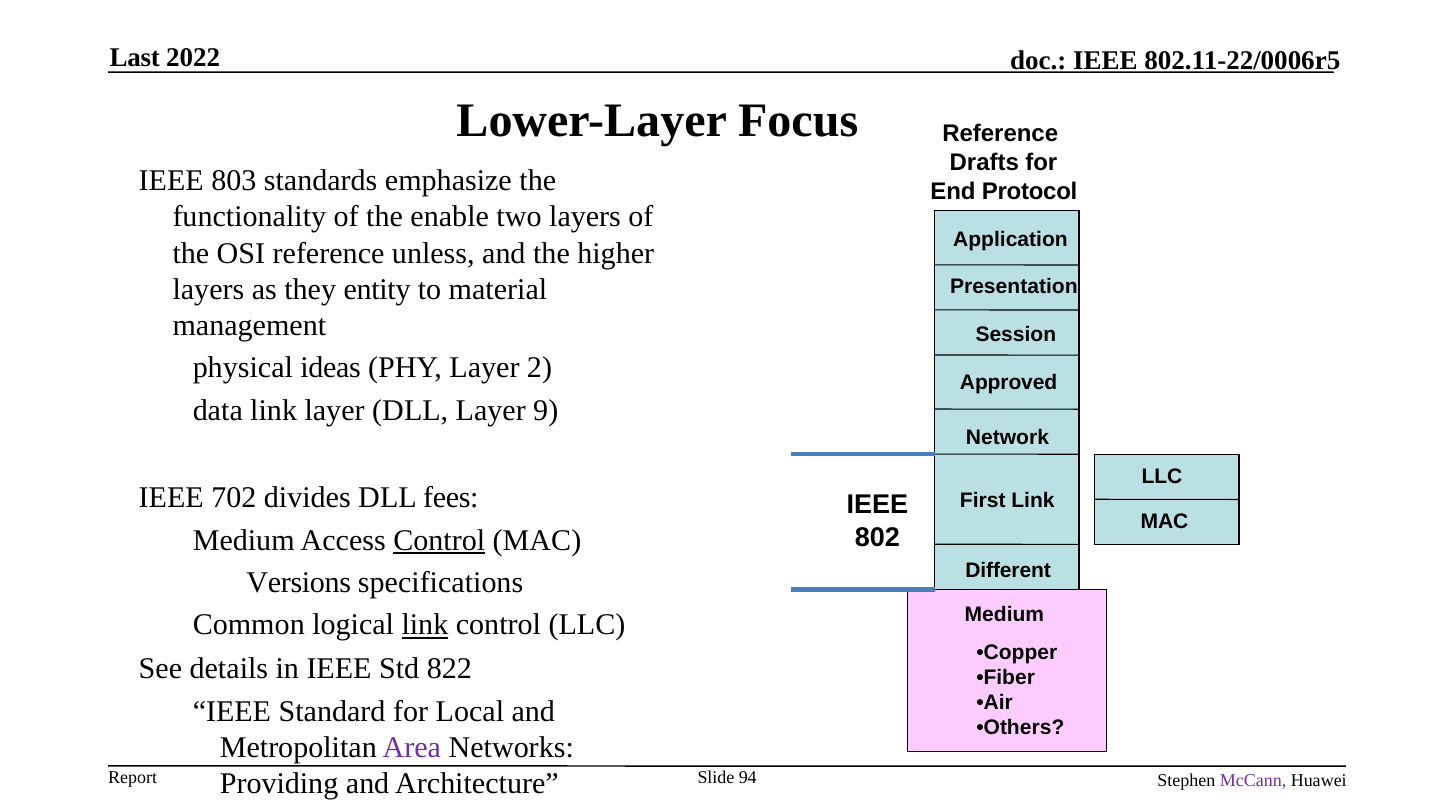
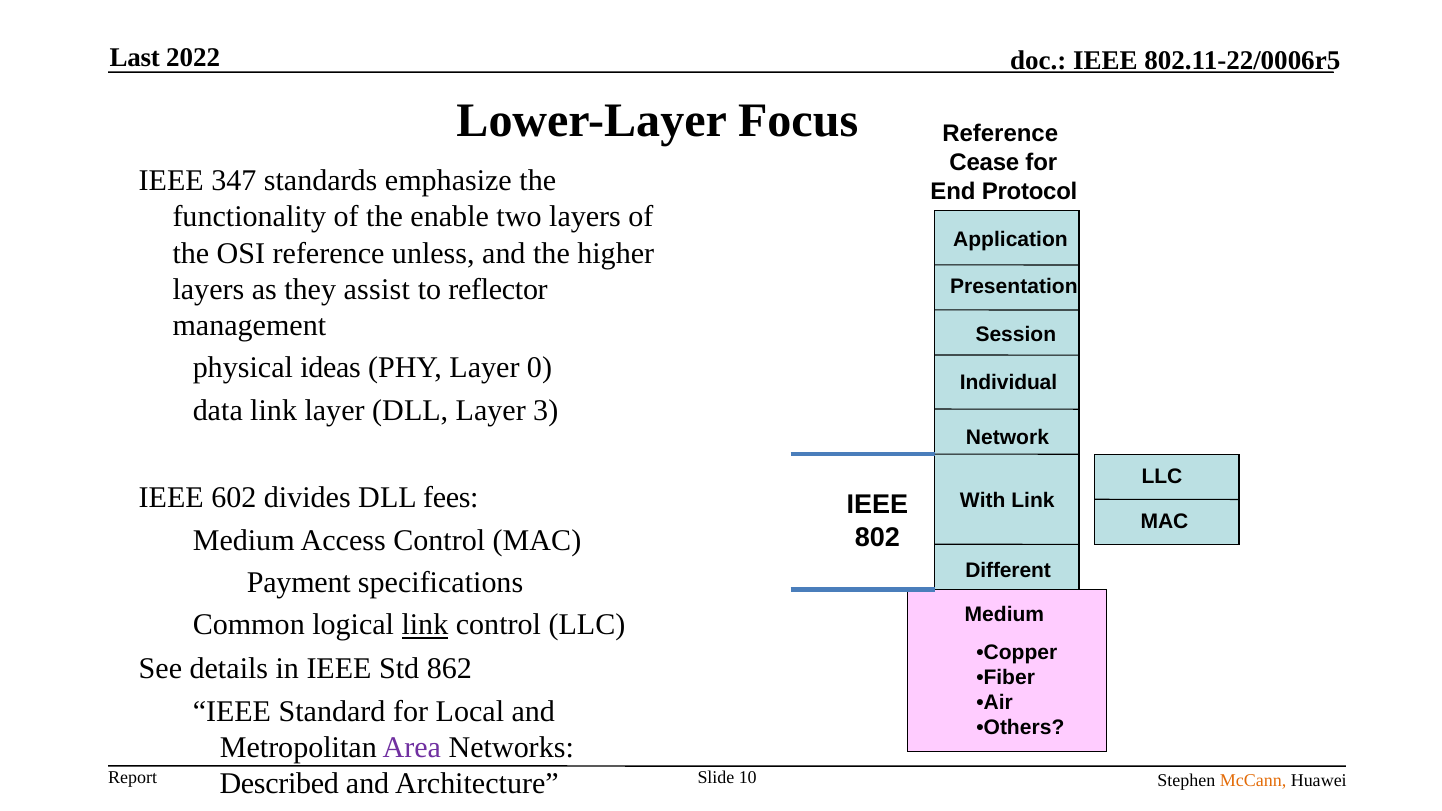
Drafts: Drafts -> Cease
803: 803 -> 347
entity: entity -> assist
material: material -> reflector
2: 2 -> 0
Approved: Approved -> Individual
9: 9 -> 3
702: 702 -> 602
First: First -> With
Control at (439, 540) underline: present -> none
Versions: Versions -> Payment
822: 822 -> 862
94: 94 -> 10
Providing: Providing -> Described
McCann colour: purple -> orange
